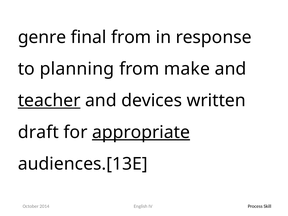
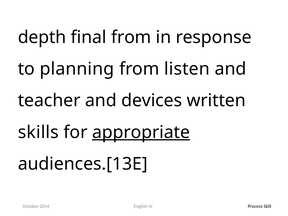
genre: genre -> depth
make: make -> listen
teacher underline: present -> none
draft: draft -> skills
